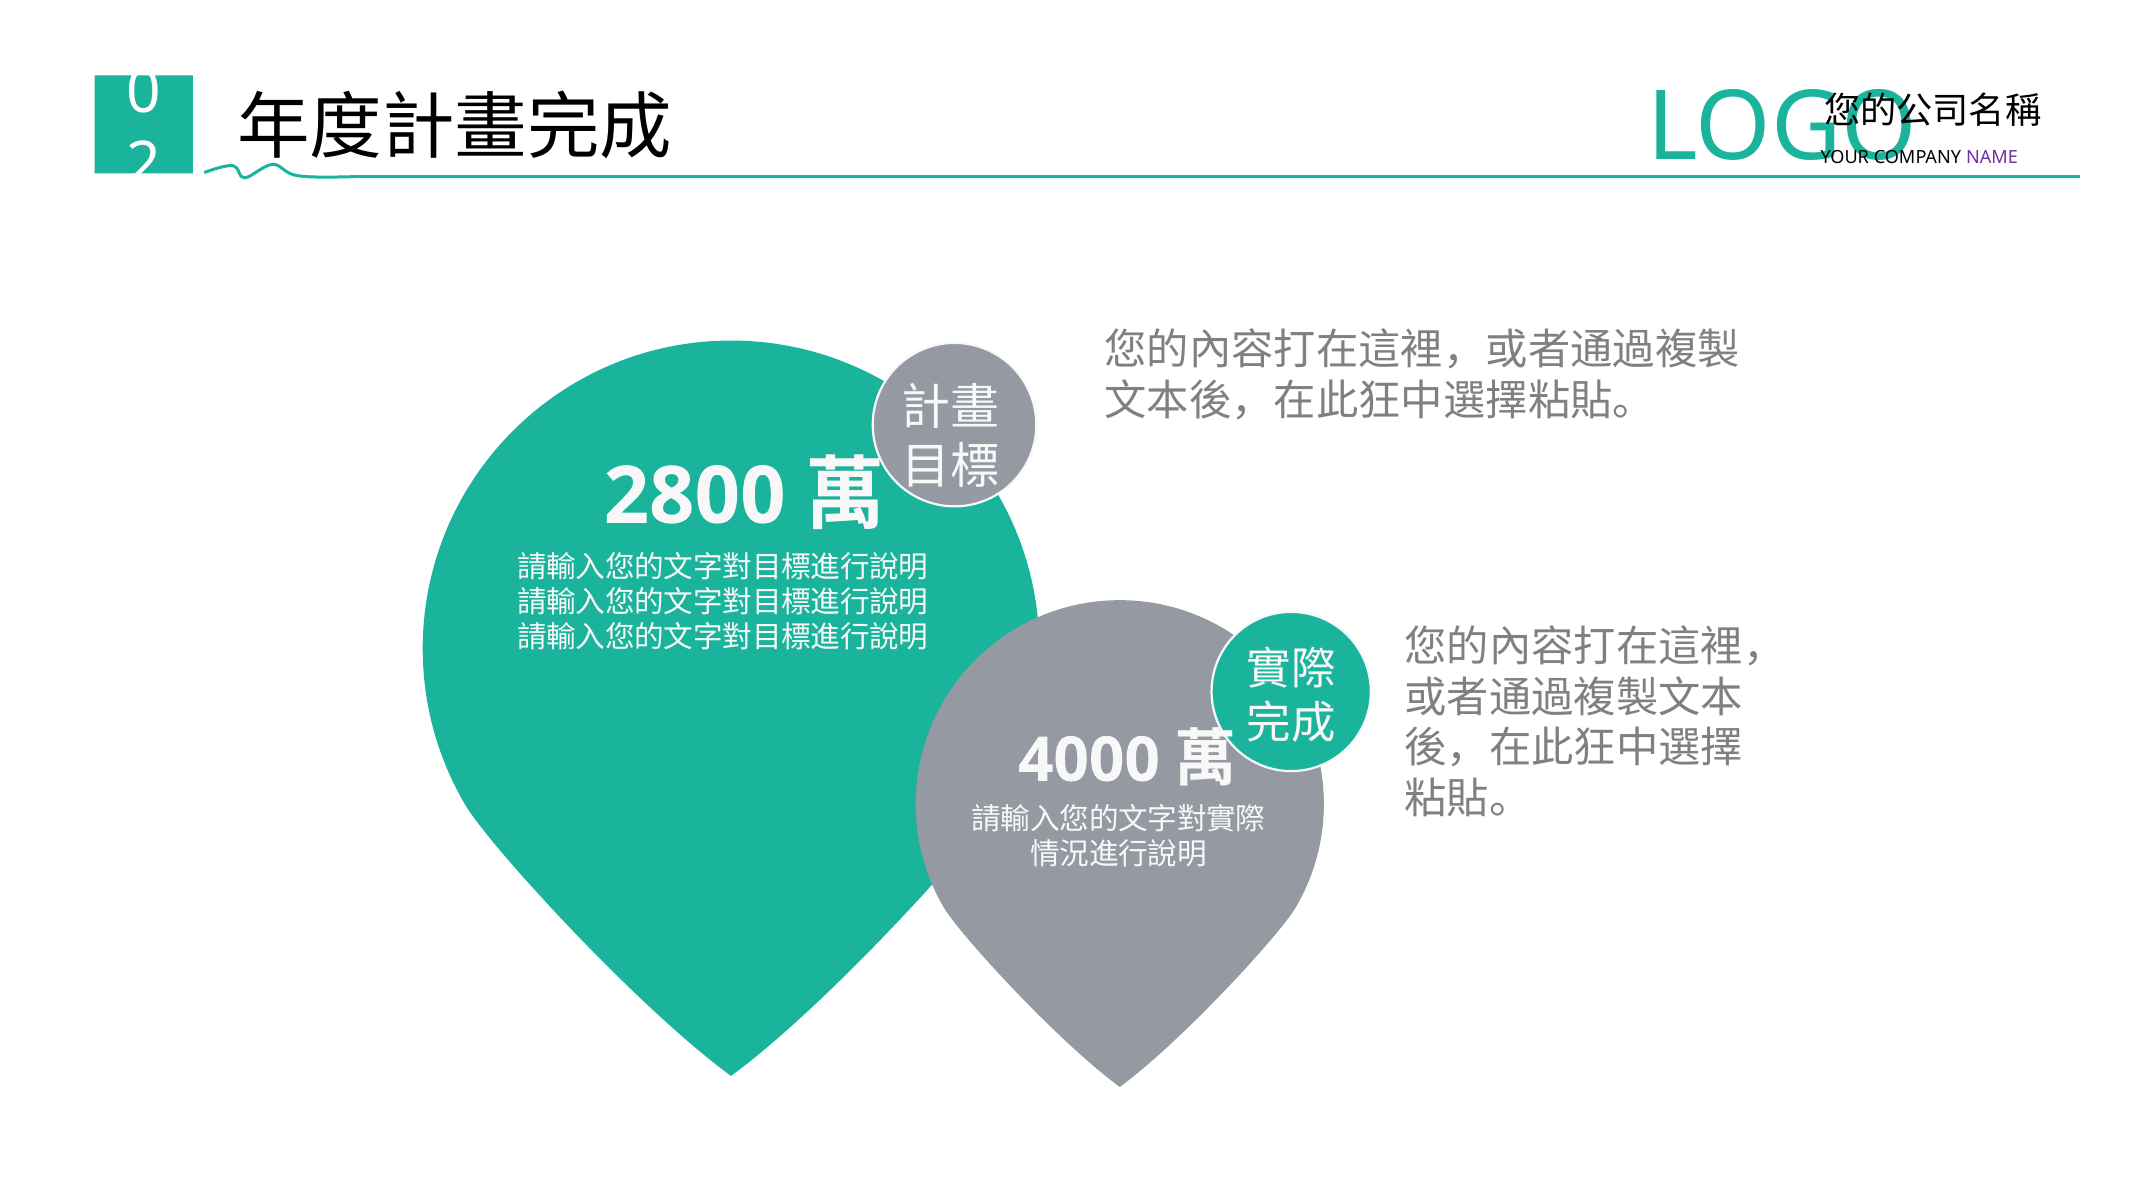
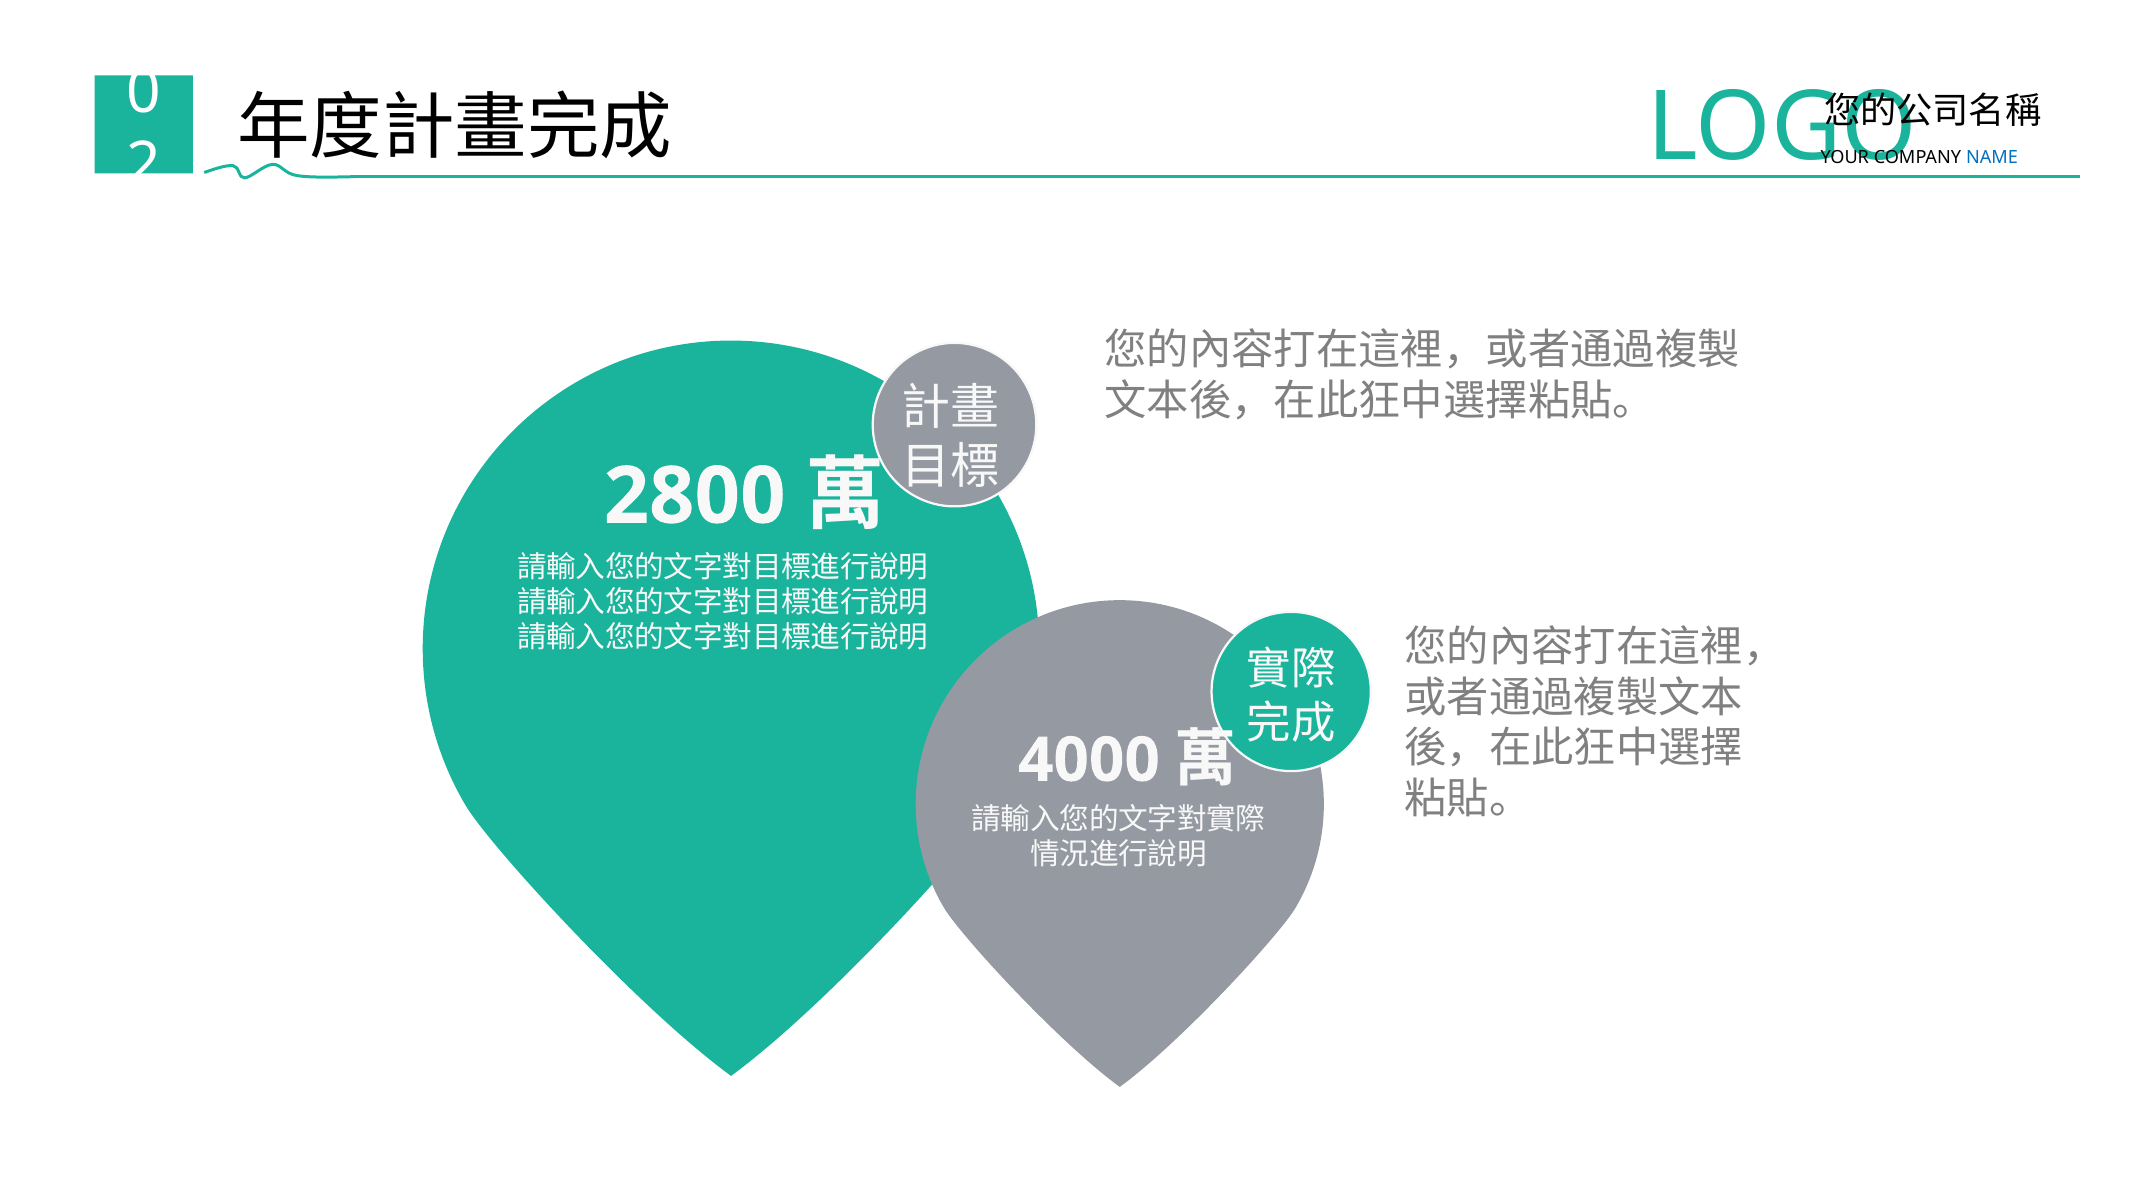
NAME colour: purple -> blue
